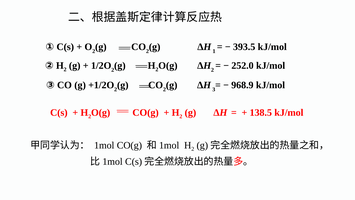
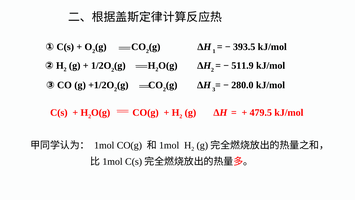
252.0: 252.0 -> 511.9
968.9: 968.9 -> 280.0
138.5: 138.5 -> 479.5
